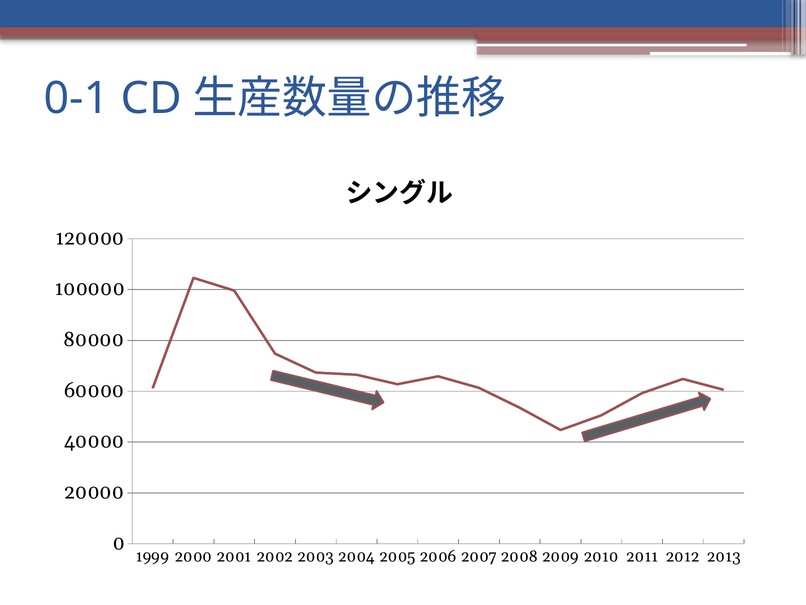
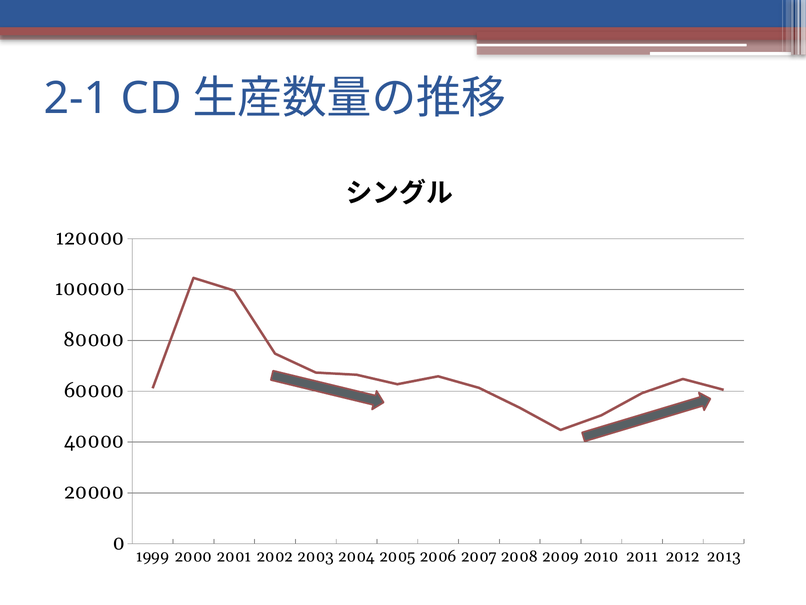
0-1: 0-1 -> 2-1
